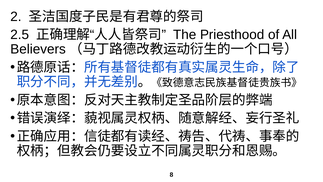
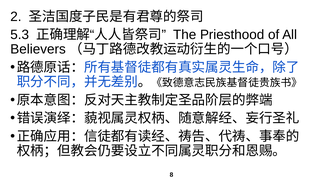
2.5: 2.5 -> 5.3
